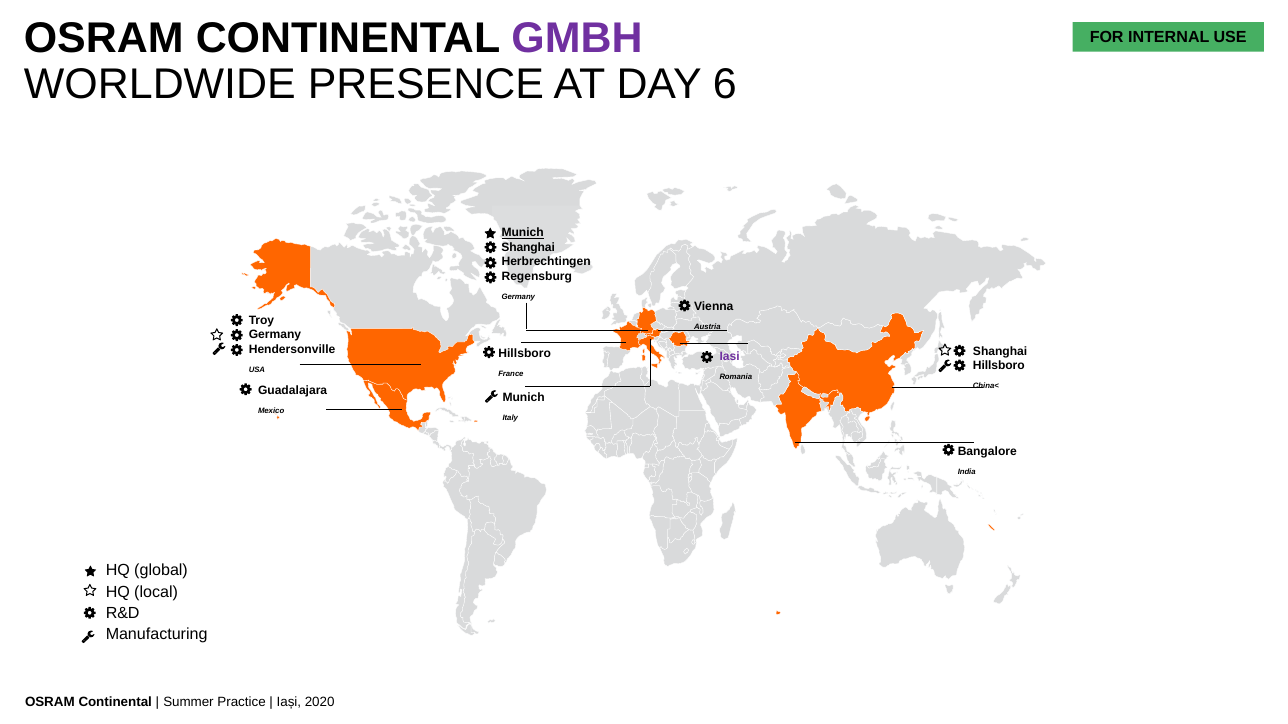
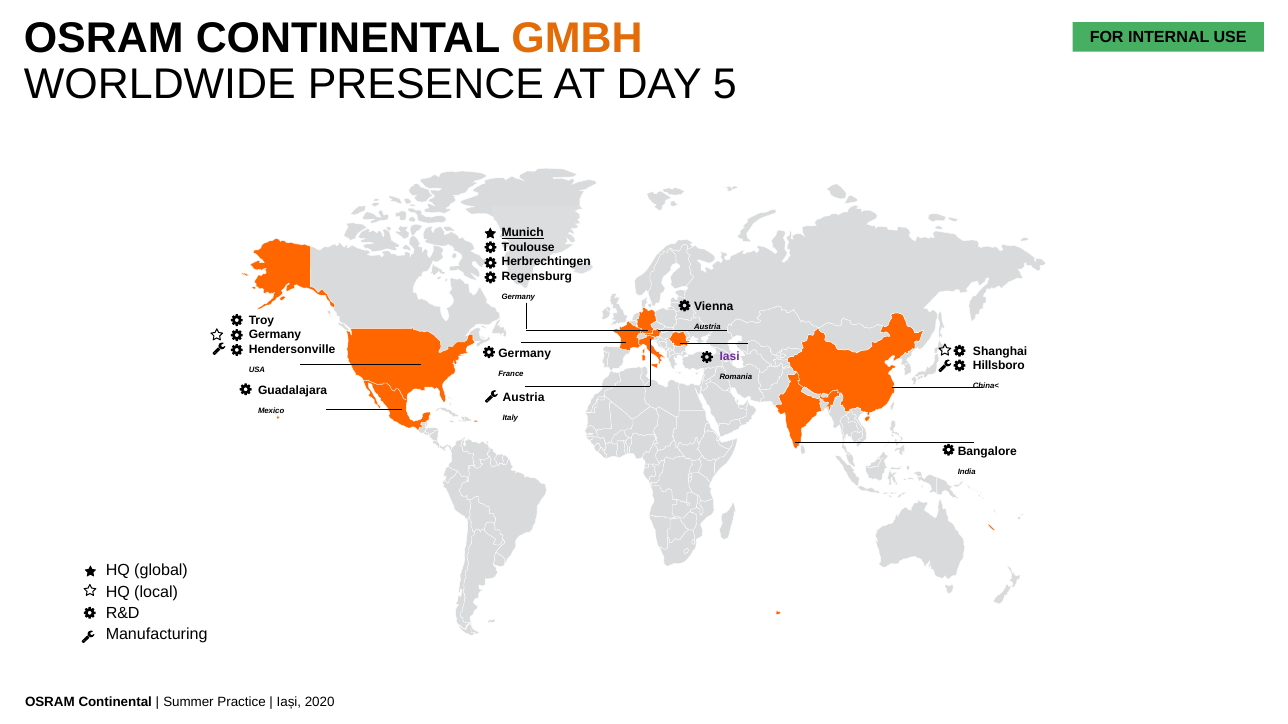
GMBH colour: purple -> orange
6: 6 -> 5
Shanghai at (528, 248): Shanghai -> Toulouse
Hillsboro at (525, 354): Hillsboro -> Germany
Munich at (524, 397): Munich -> Austria
